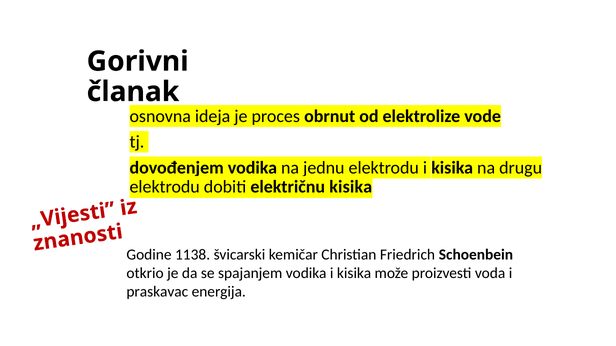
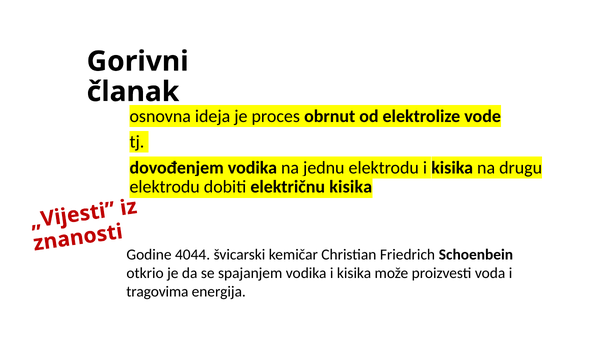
1138: 1138 -> 4044
praskavac: praskavac -> tragovima
